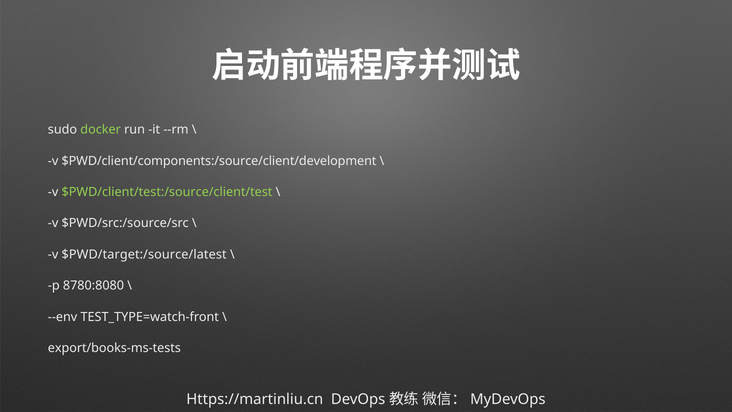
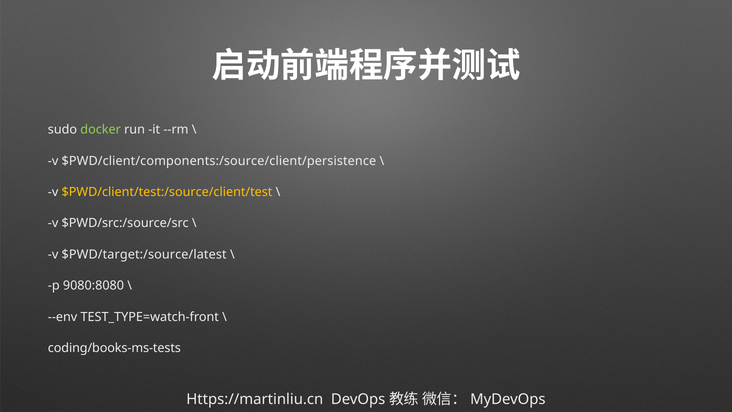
$PWD/client/components:/source/client/development: $PWD/client/components:/source/client/development -> $PWD/client/components:/source/client/persistence
$PWD/client/test:/source/client/test colour: light green -> yellow
8780:8080: 8780:8080 -> 9080:8080
export/books-ms-tests: export/books-ms-tests -> coding/books-ms-tests
